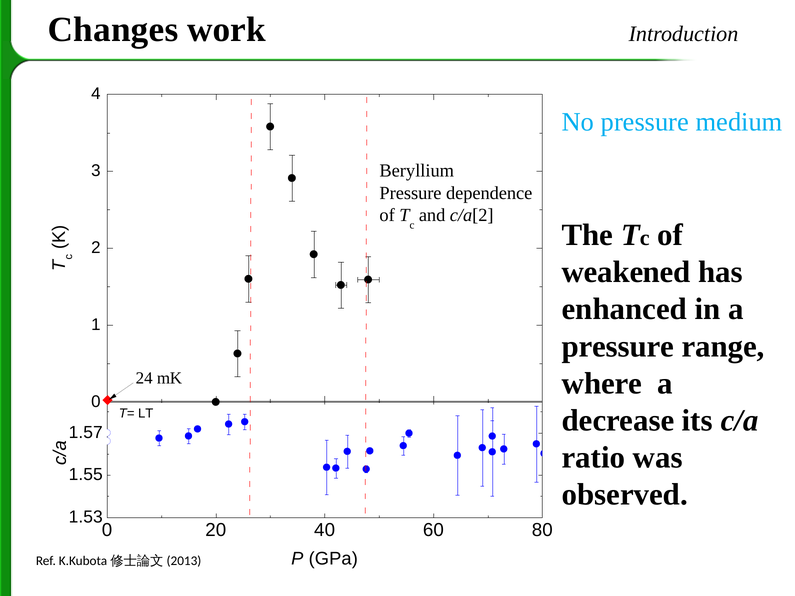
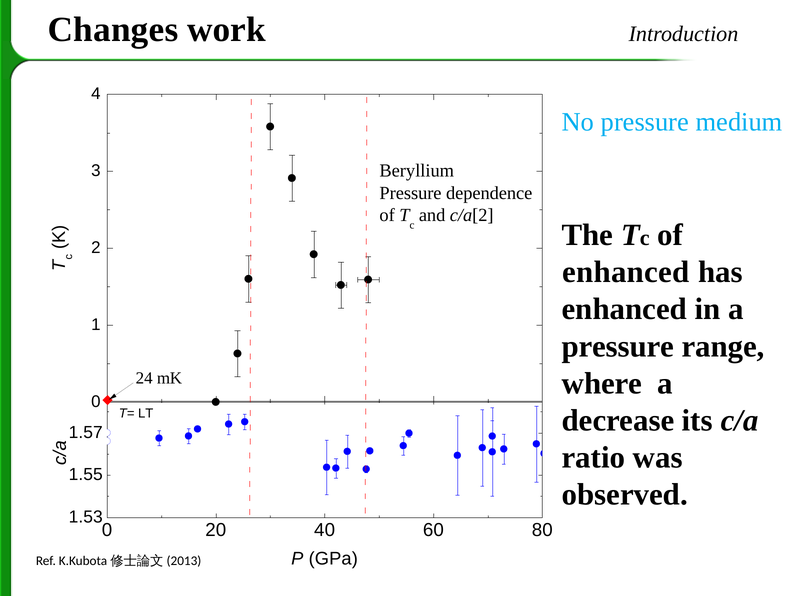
weakened at (626, 272): weakened -> enhanced
